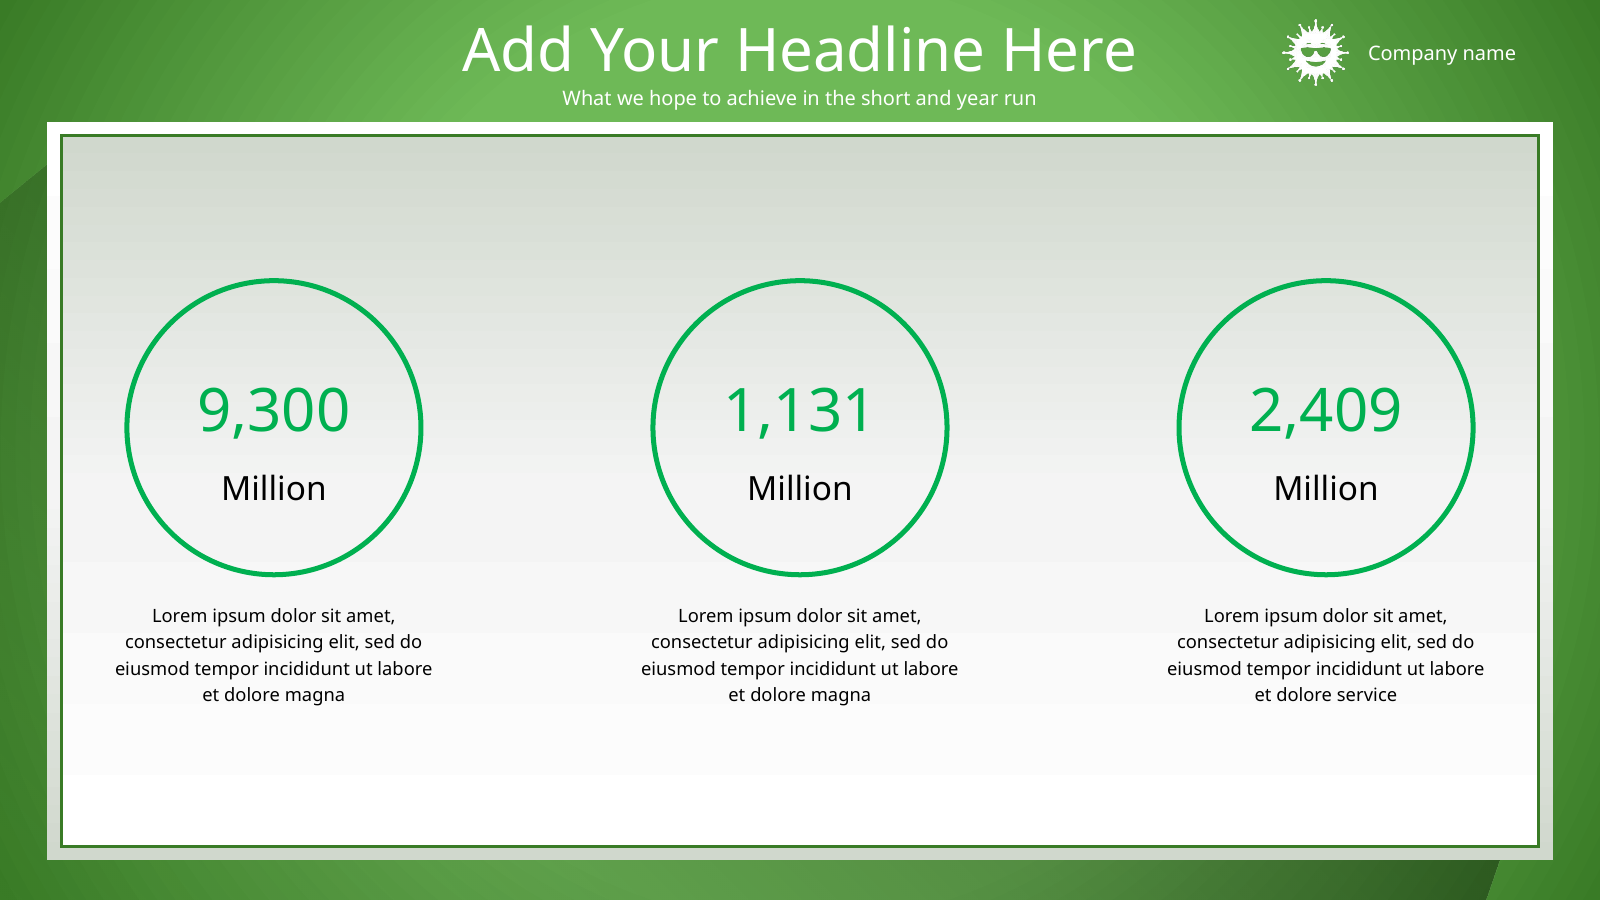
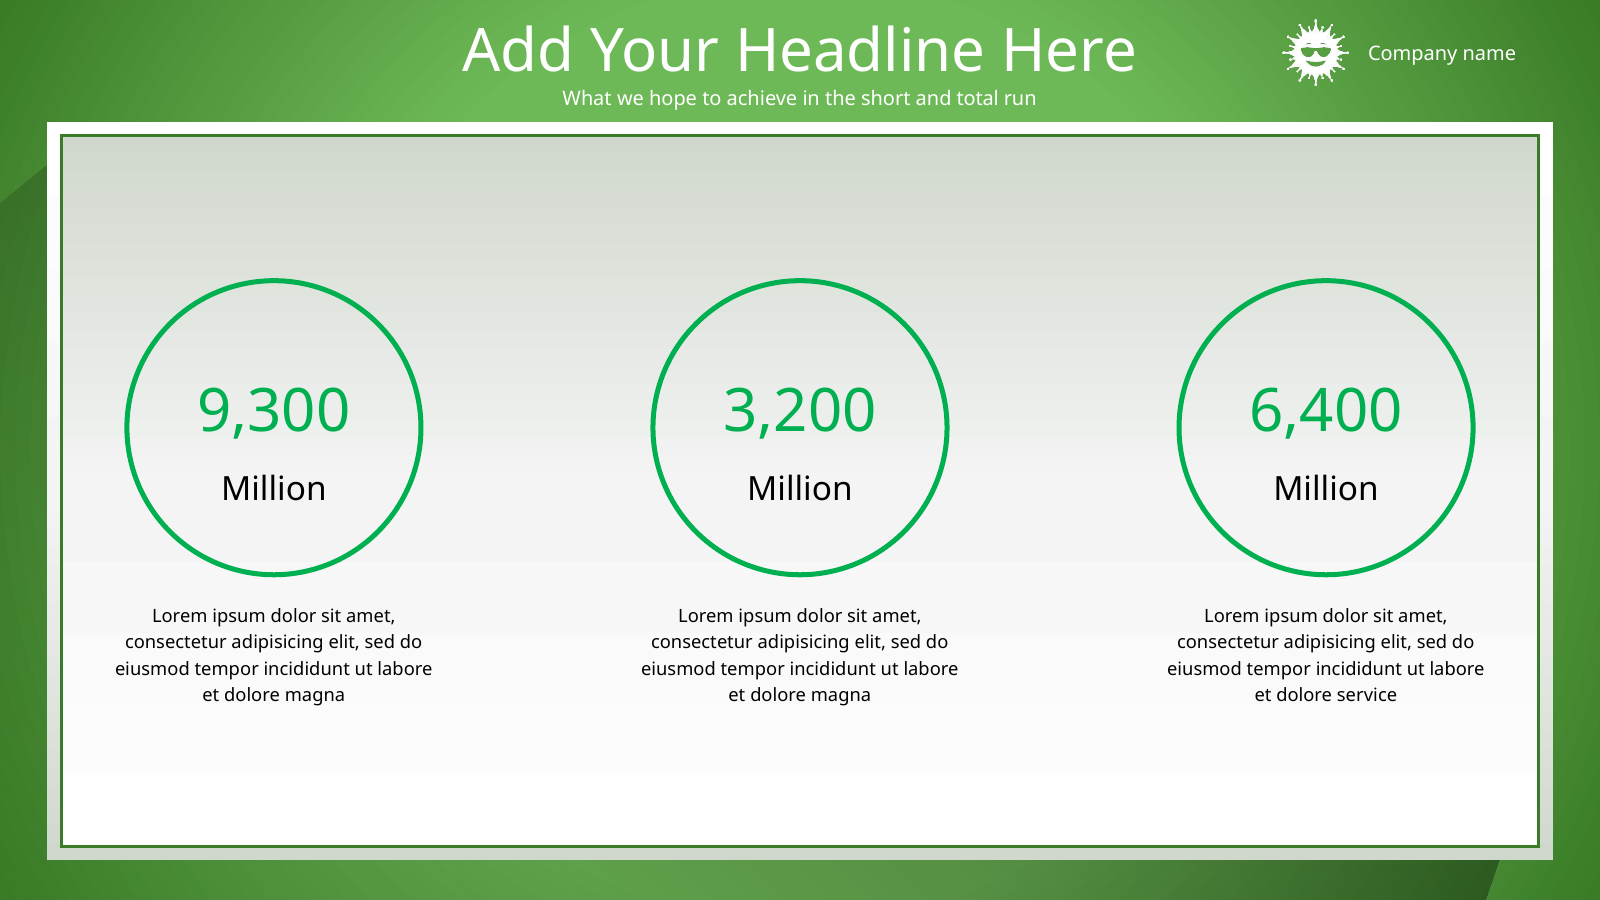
year: year -> total
1,131: 1,131 -> 3,200
2,409: 2,409 -> 6,400
